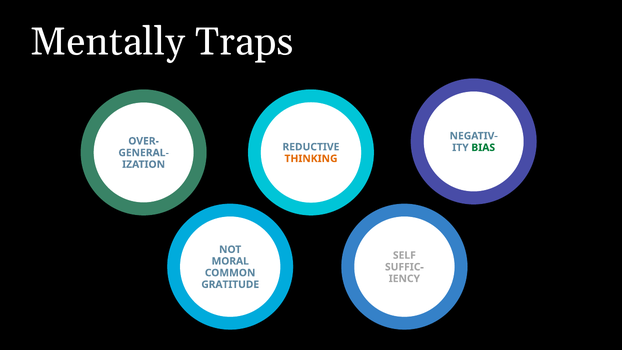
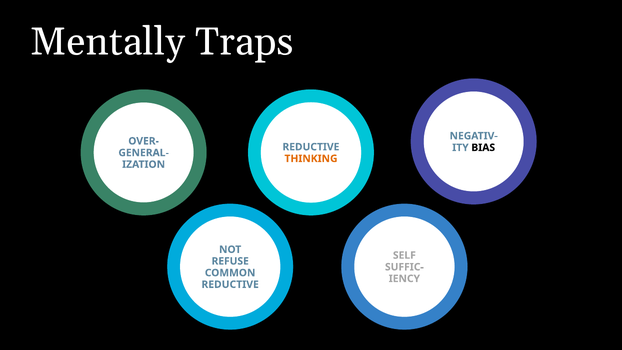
BIAS colour: green -> black
MORAL: MORAL -> REFUSE
GRATITUDE at (230, 284): GRATITUDE -> REDUCTIVE
